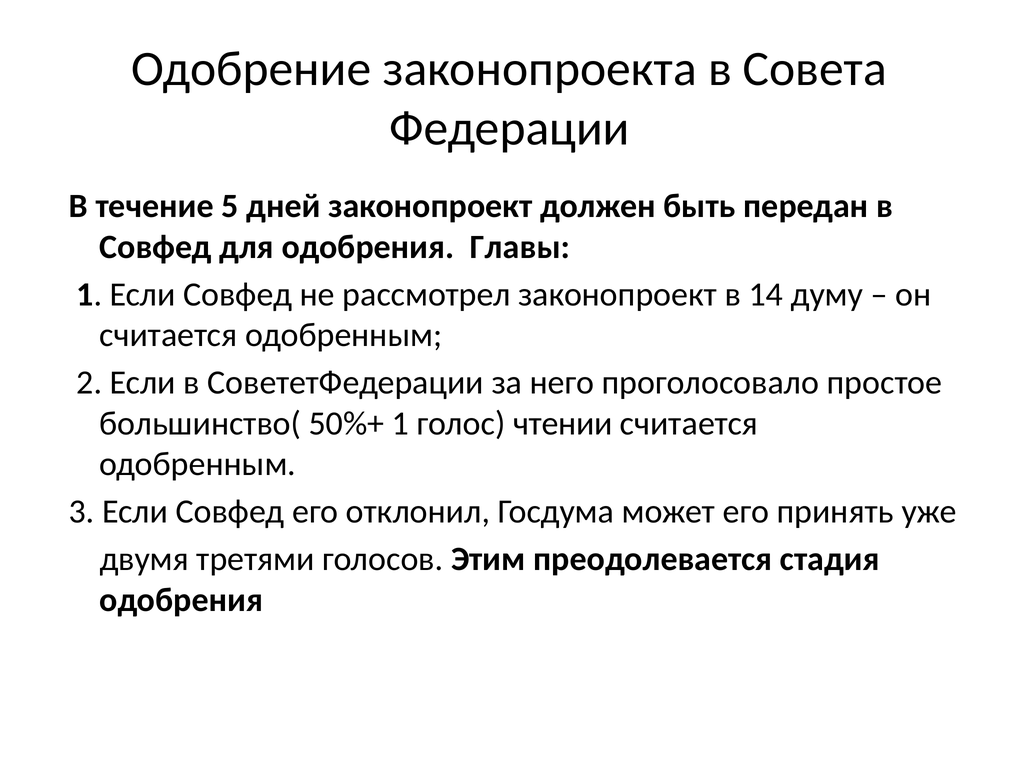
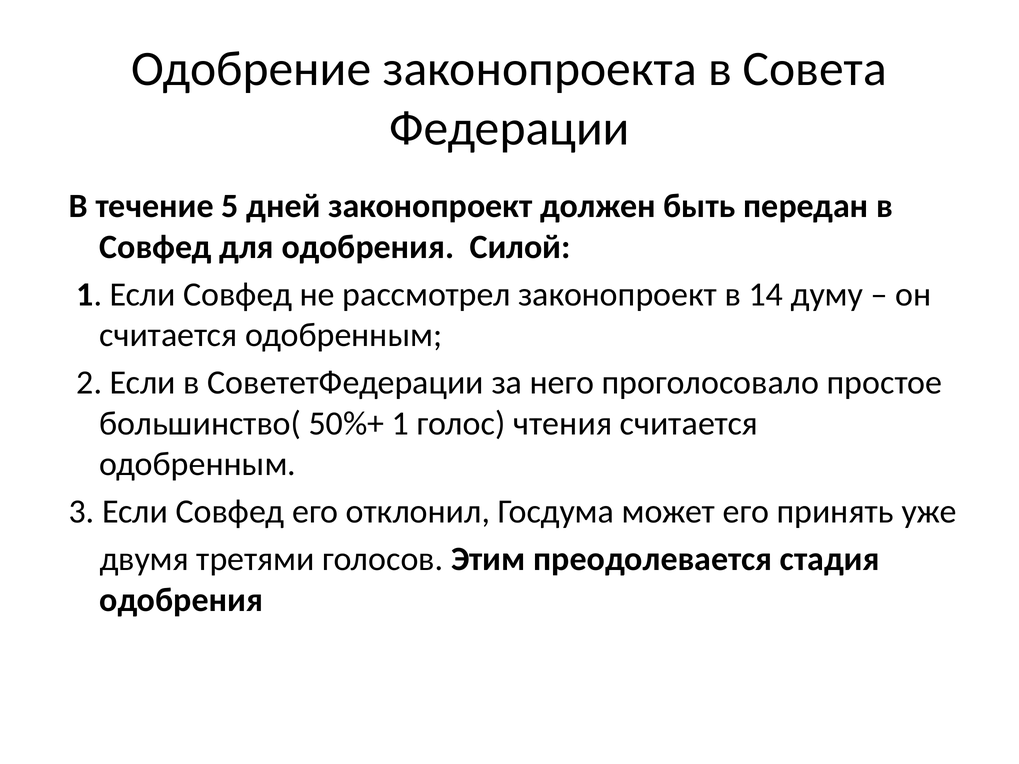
Главы: Главы -> Силой
чтении: чтении -> чтения
